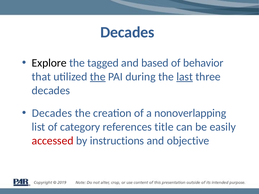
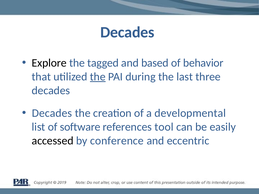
last underline: present -> none
nonoverlapping: nonoverlapping -> developmental
category: category -> software
title: title -> tool
accessed colour: red -> black
instructions: instructions -> conference
objective: objective -> eccentric
